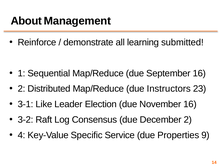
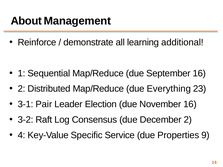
submitted: submitted -> additional
Instructors: Instructors -> Everything
Like: Like -> Pair
